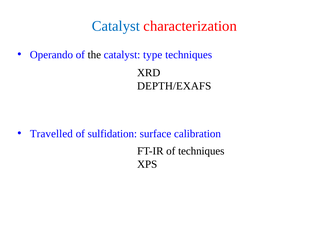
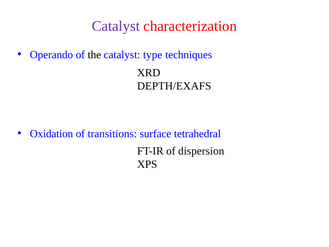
Catalyst at (116, 26) colour: blue -> purple
Travelled: Travelled -> Oxidation
sulfidation: sulfidation -> transitions
calibration: calibration -> tetrahedral
of techniques: techniques -> dispersion
